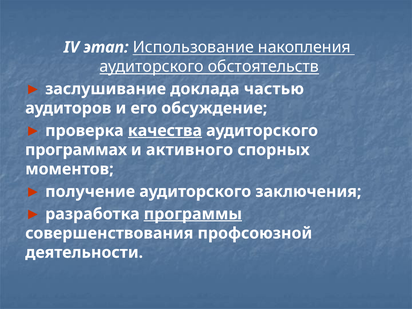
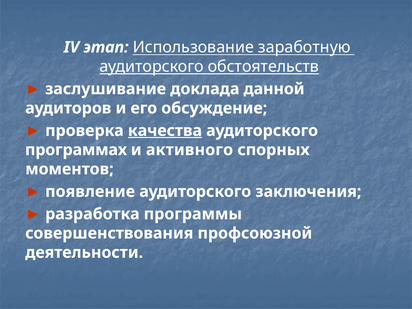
накопления: накопления -> заработную
частью: частью -> данной
получение: получение -> появление
программы underline: present -> none
